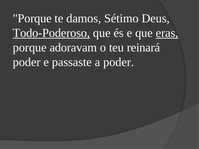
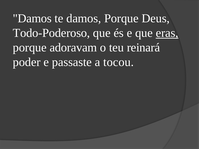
Porque at (32, 18): Porque -> Damos
damos Sétimo: Sétimo -> Porque
Todo-Poderoso underline: present -> none
a poder: poder -> tocou
